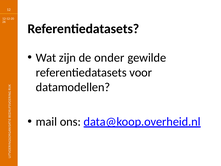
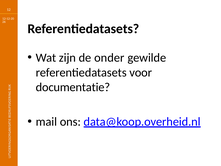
datamodellen: datamodellen -> documentatie
